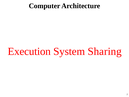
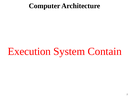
Sharing: Sharing -> Contain
